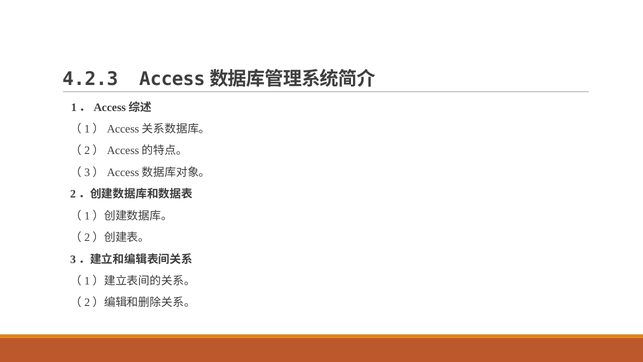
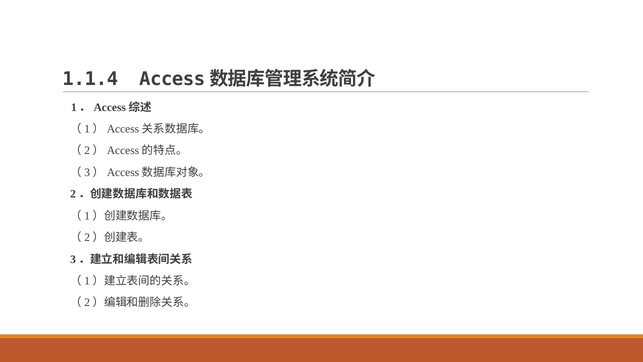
4.2.3: 4.2.3 -> 1.1.4
